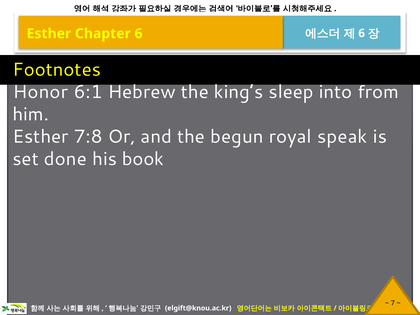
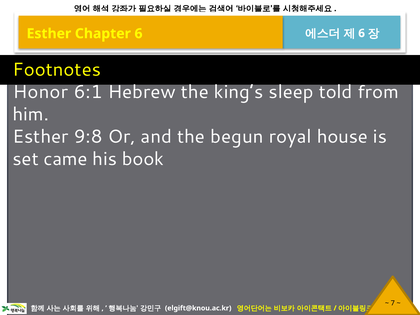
into: into -> told
7:8: 7:8 -> 9:8
speak: speak -> house
done: done -> came
